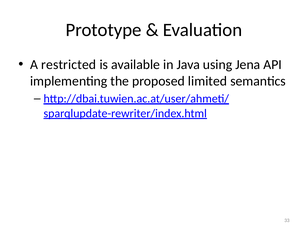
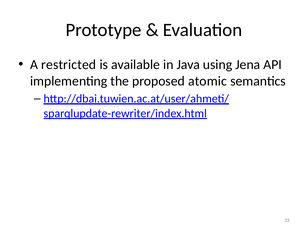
limited: limited -> atomic
